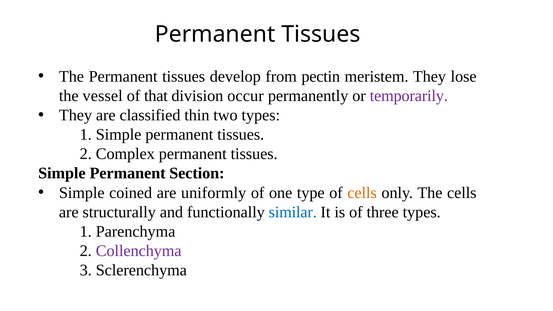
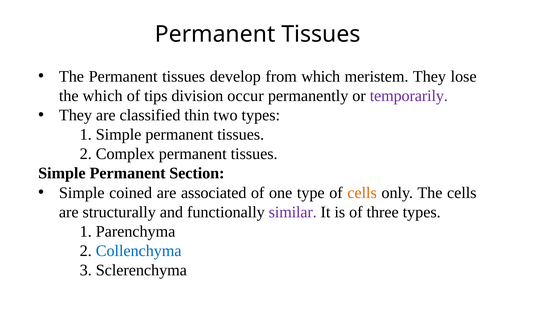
from pectin: pectin -> which
the vessel: vessel -> which
that: that -> tips
uniformly: uniformly -> associated
similar colour: blue -> purple
Collenchyma colour: purple -> blue
